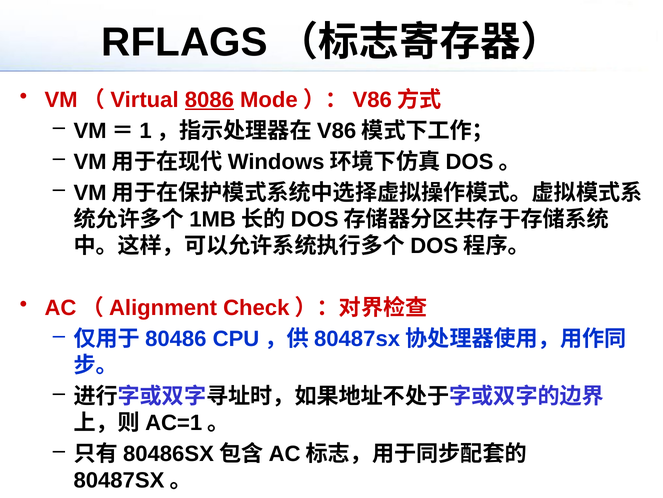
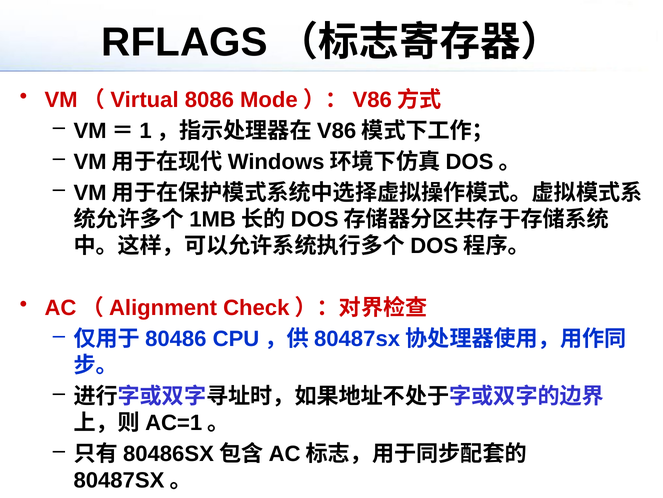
8086 underline: present -> none
